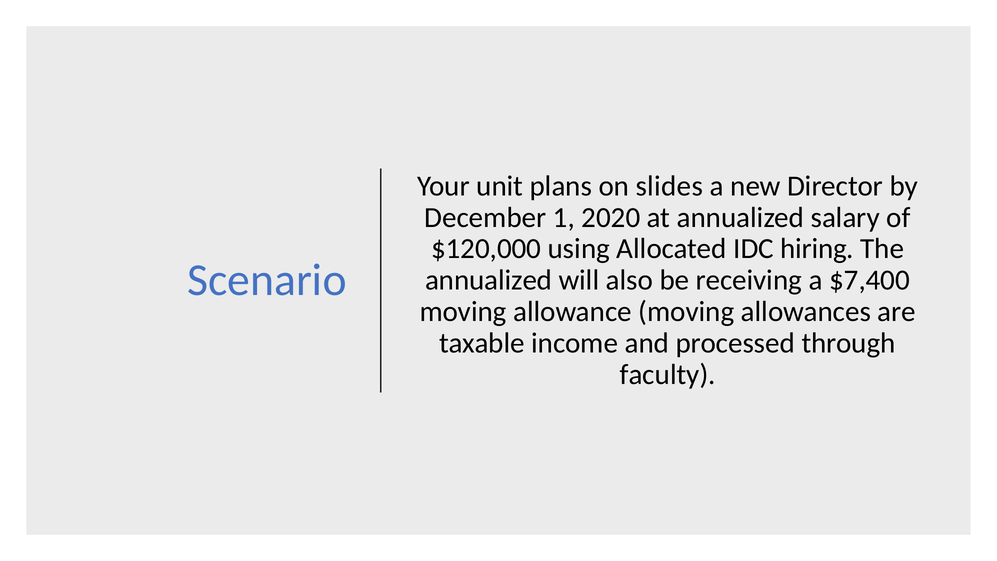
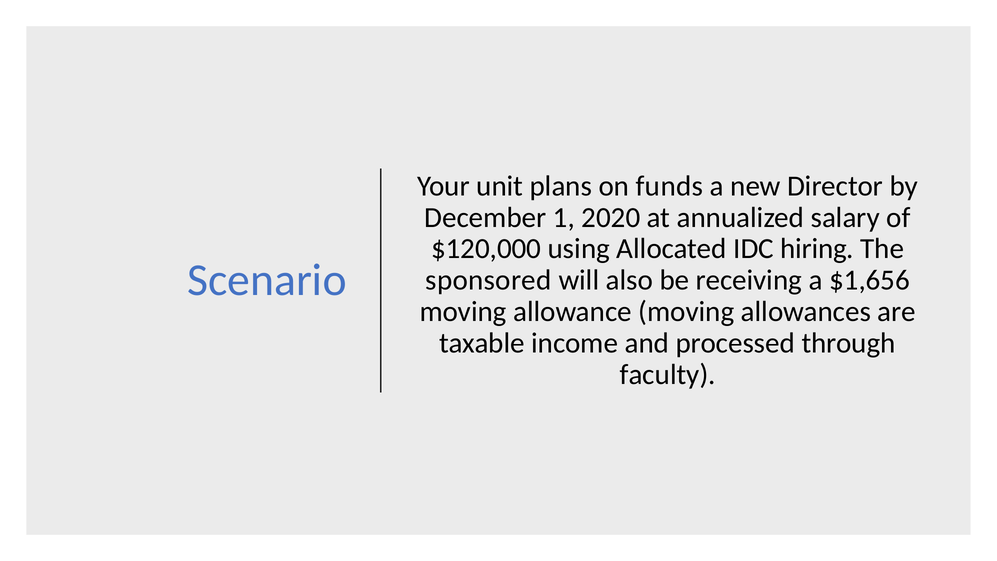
slides: slides -> funds
annualized at (489, 280): annualized -> sponsored
$7,400: $7,400 -> $1,656
